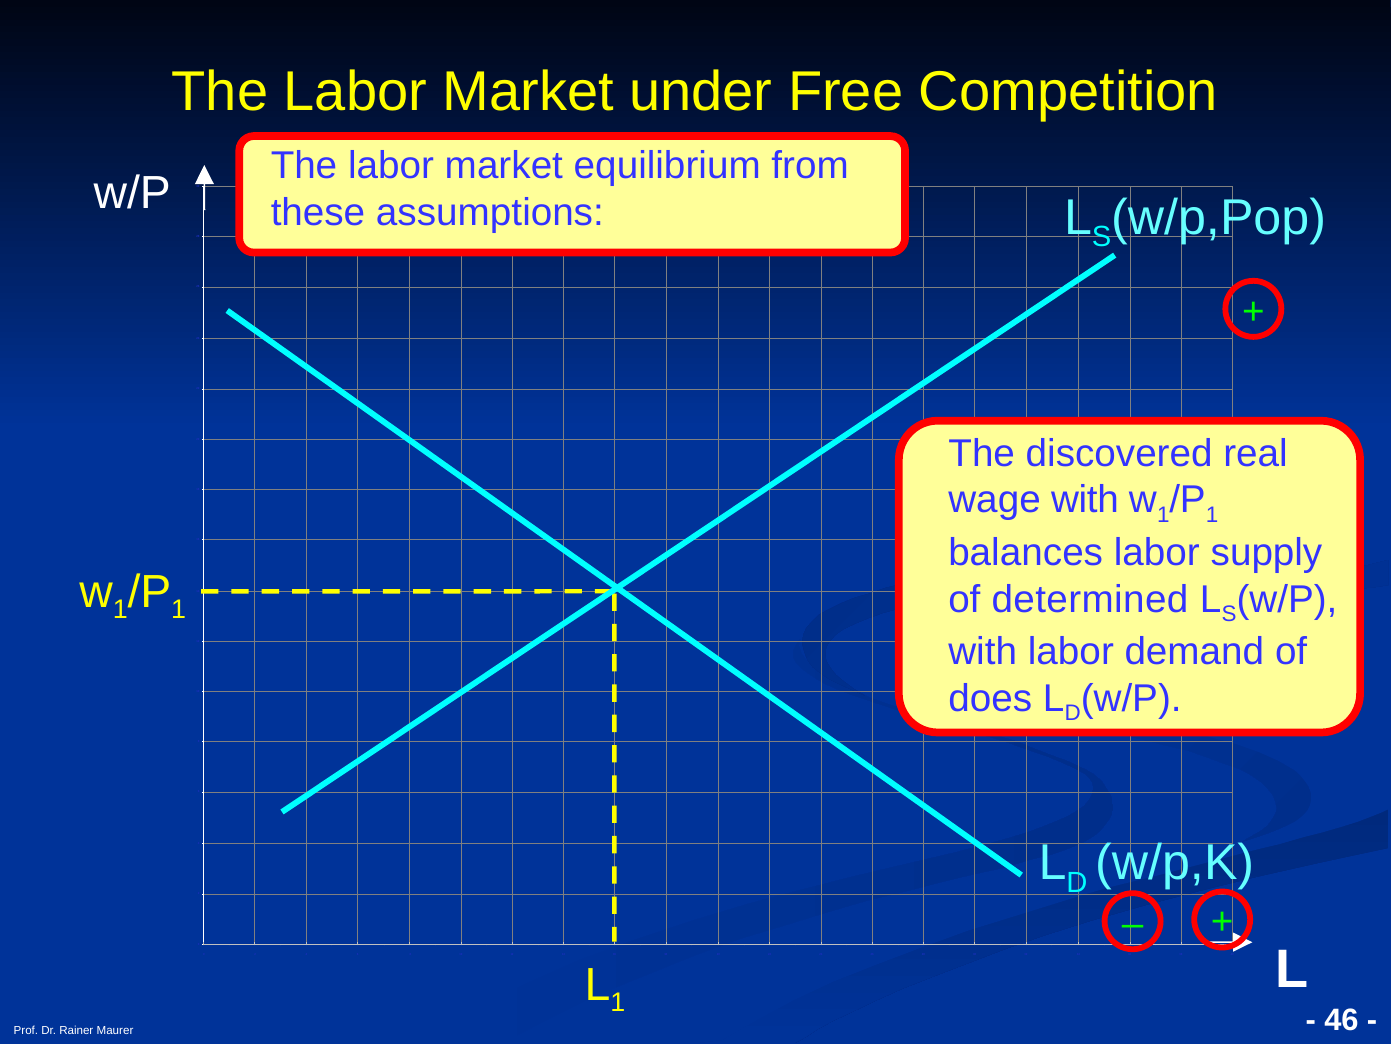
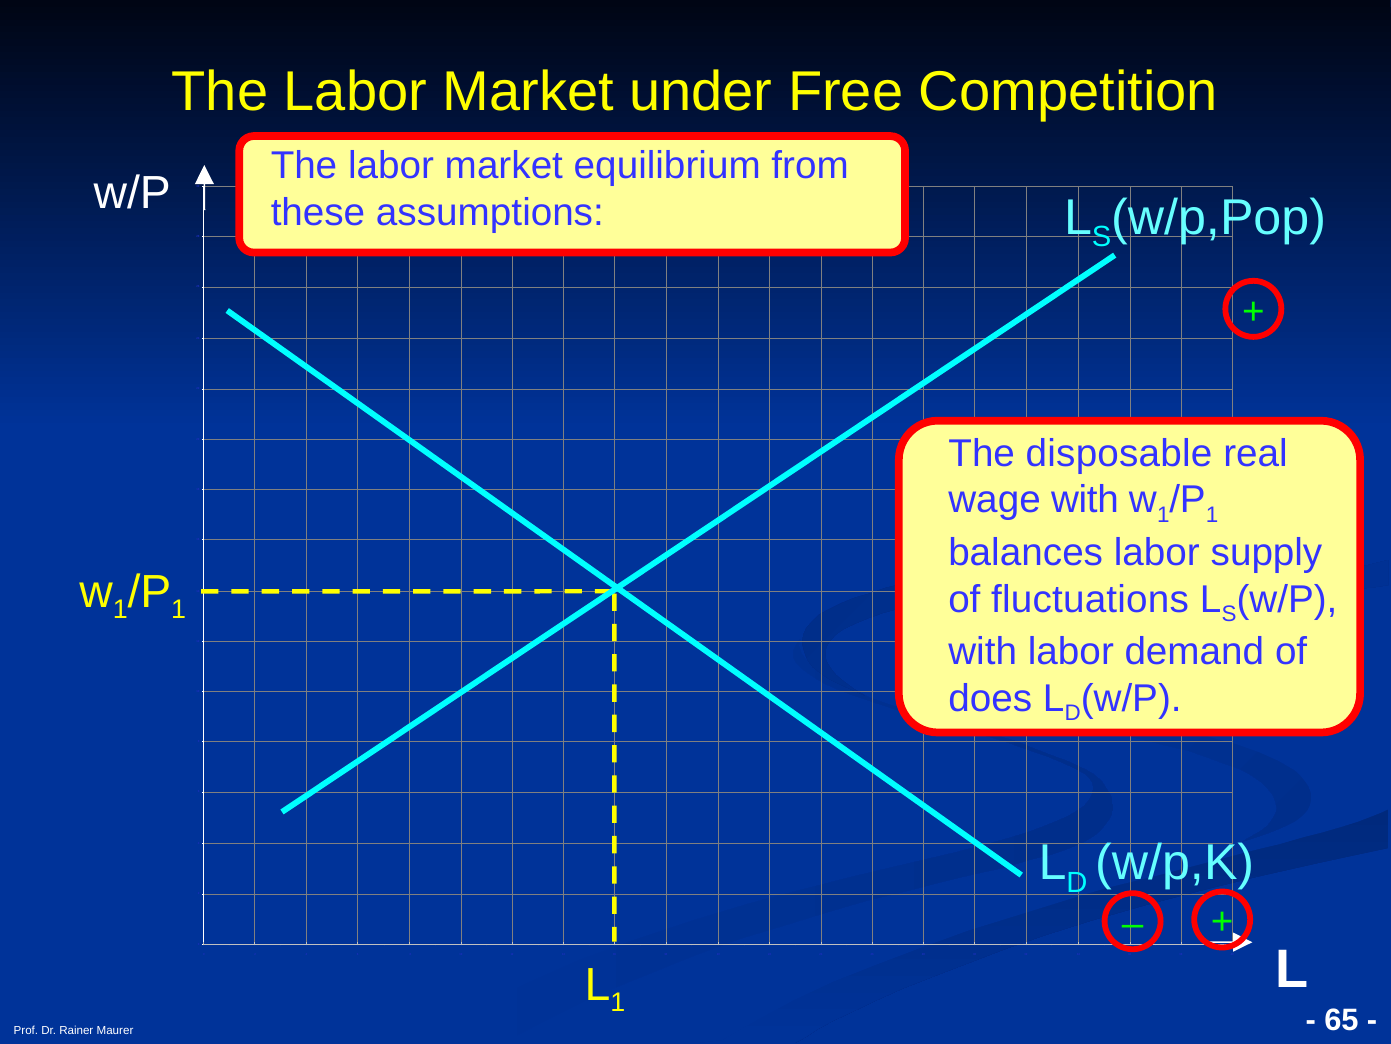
discovered: discovered -> disposable
determined: determined -> fluctuations
46: 46 -> 65
